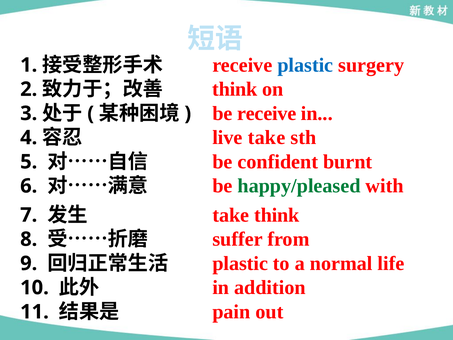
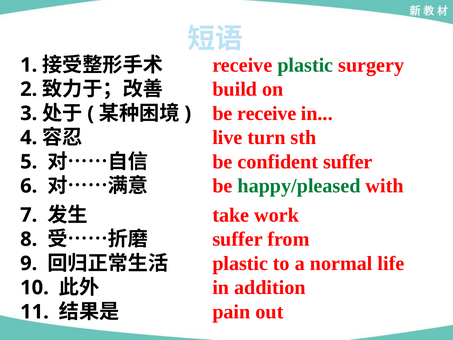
plastic at (305, 65) colour: blue -> green
think at (235, 89): think -> build
live take: take -> turn
confident burnt: burnt -> suffer
take think: think -> work
